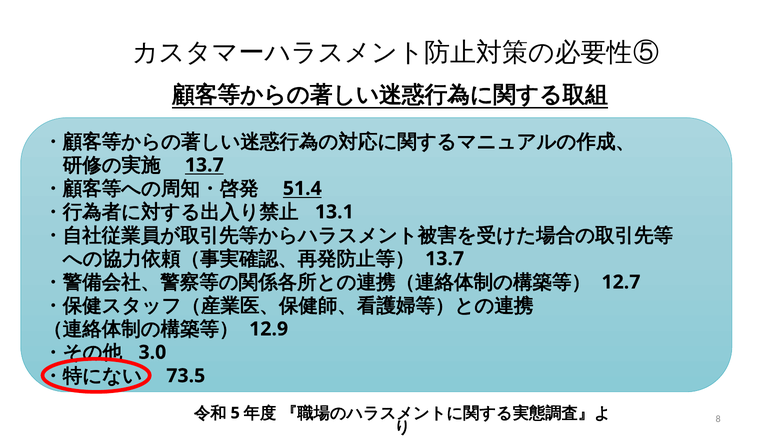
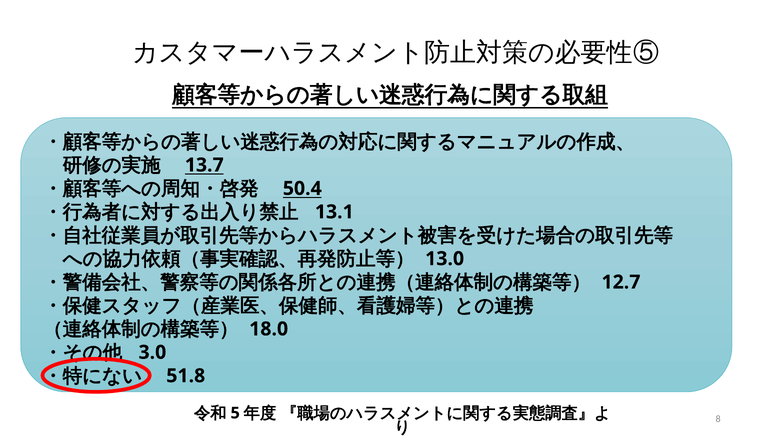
51.4: 51.4 -> 50.4
13.7 at (445, 259): 13.7 -> 13.0
12.9: 12.9 -> 18.0
73.5: 73.5 -> 51.8
